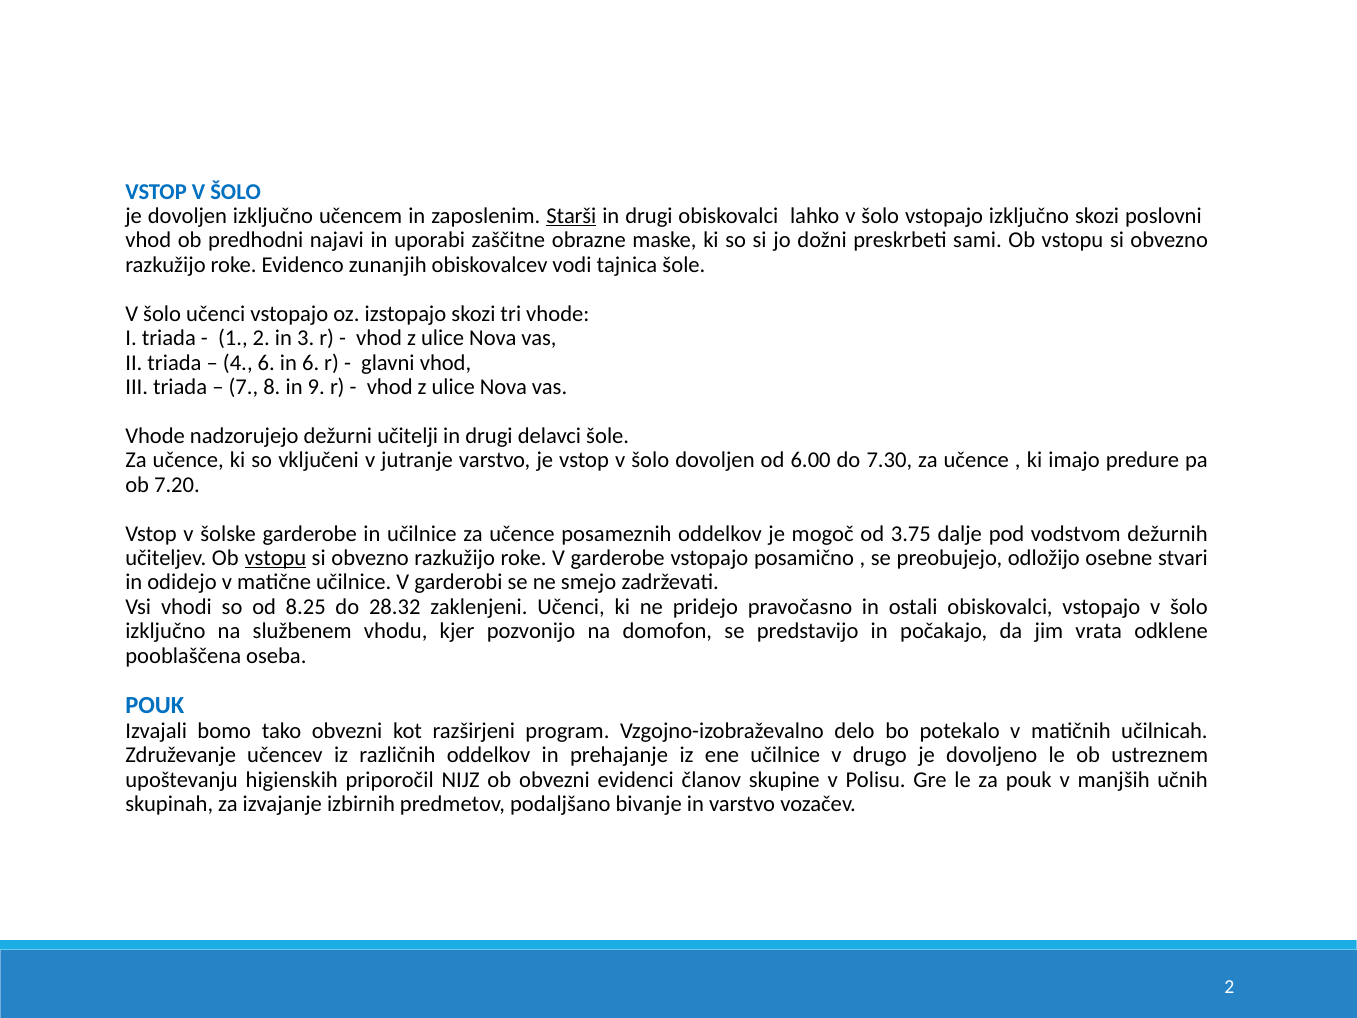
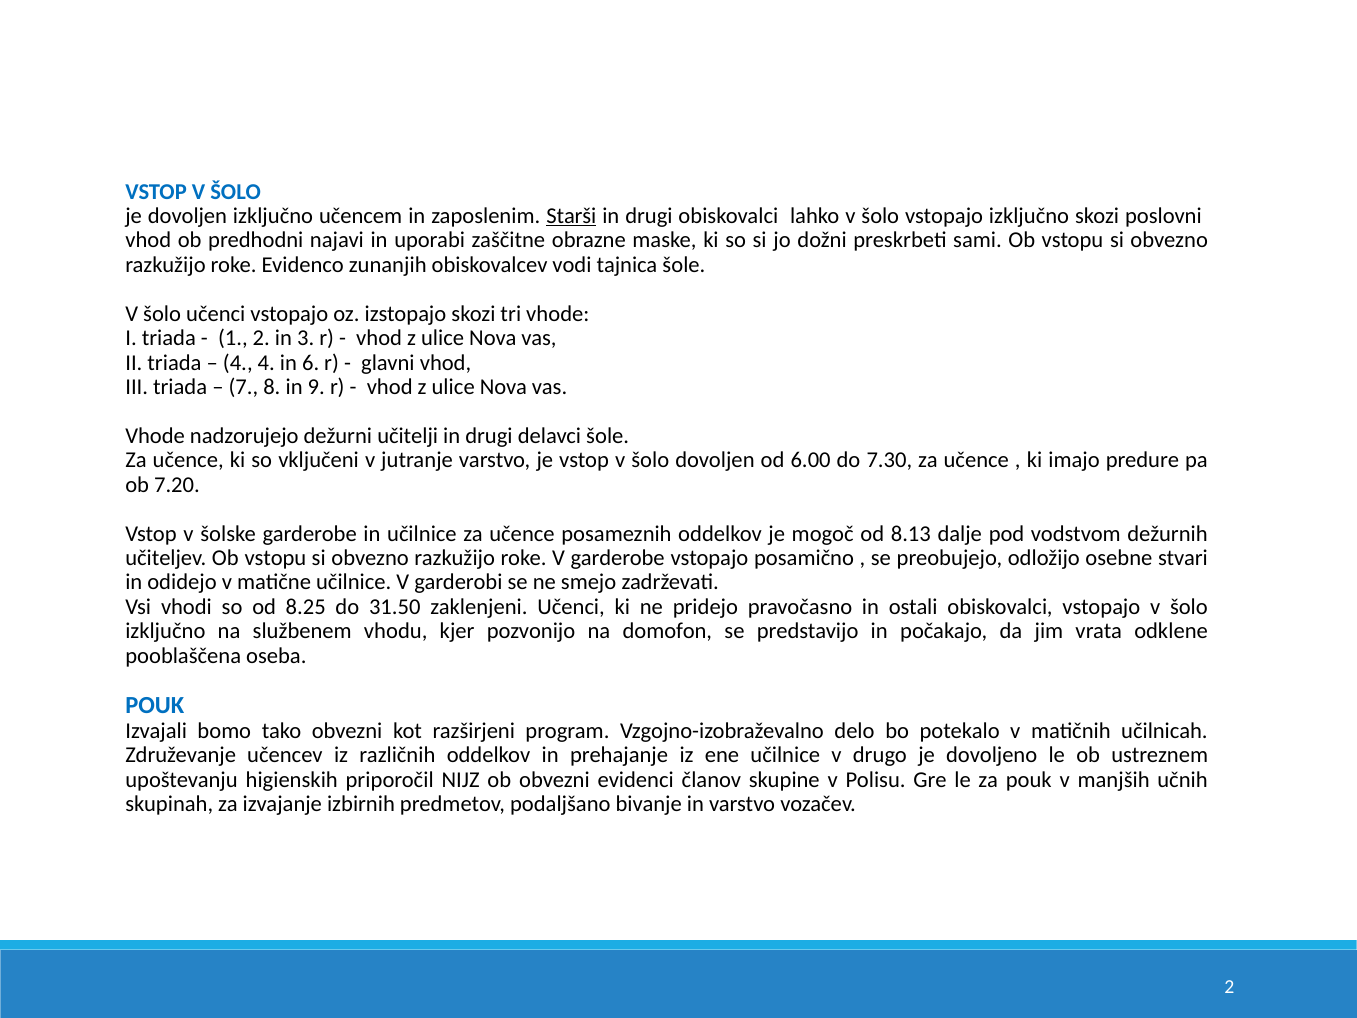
4 6: 6 -> 4
3.75: 3.75 -> 8.13
vstopu at (275, 558) underline: present -> none
28.32: 28.32 -> 31.50
